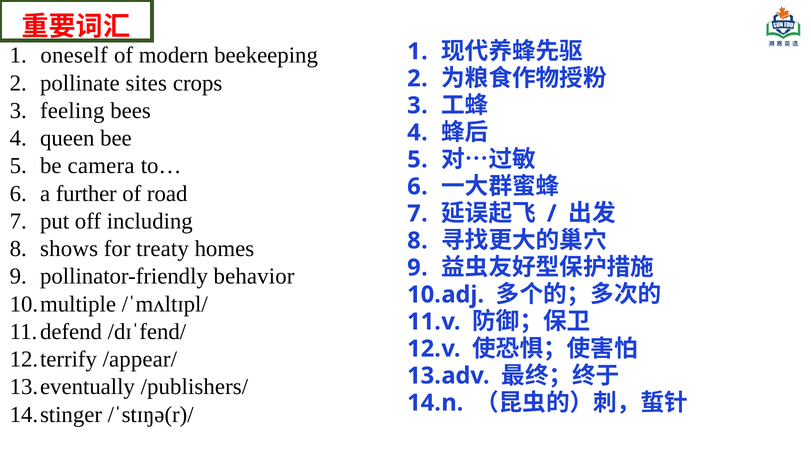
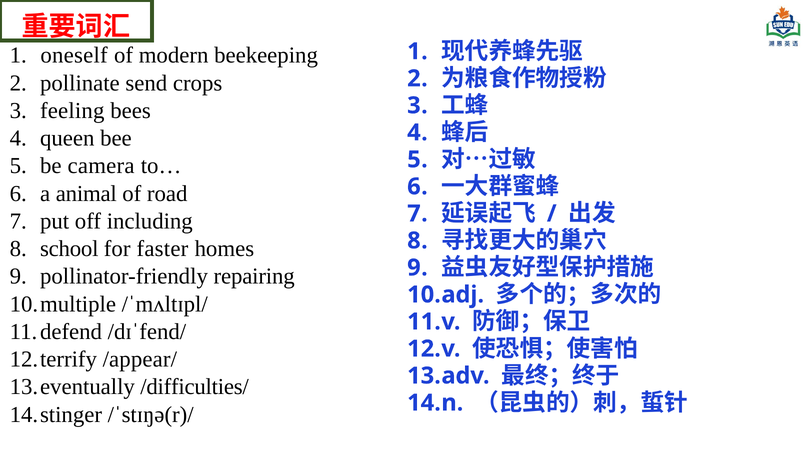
sites: sites -> send
further: further -> animal
shows: shows -> school
treaty: treaty -> faster
behavior: behavior -> repairing
/publishers/: /publishers/ -> /difficulties/
